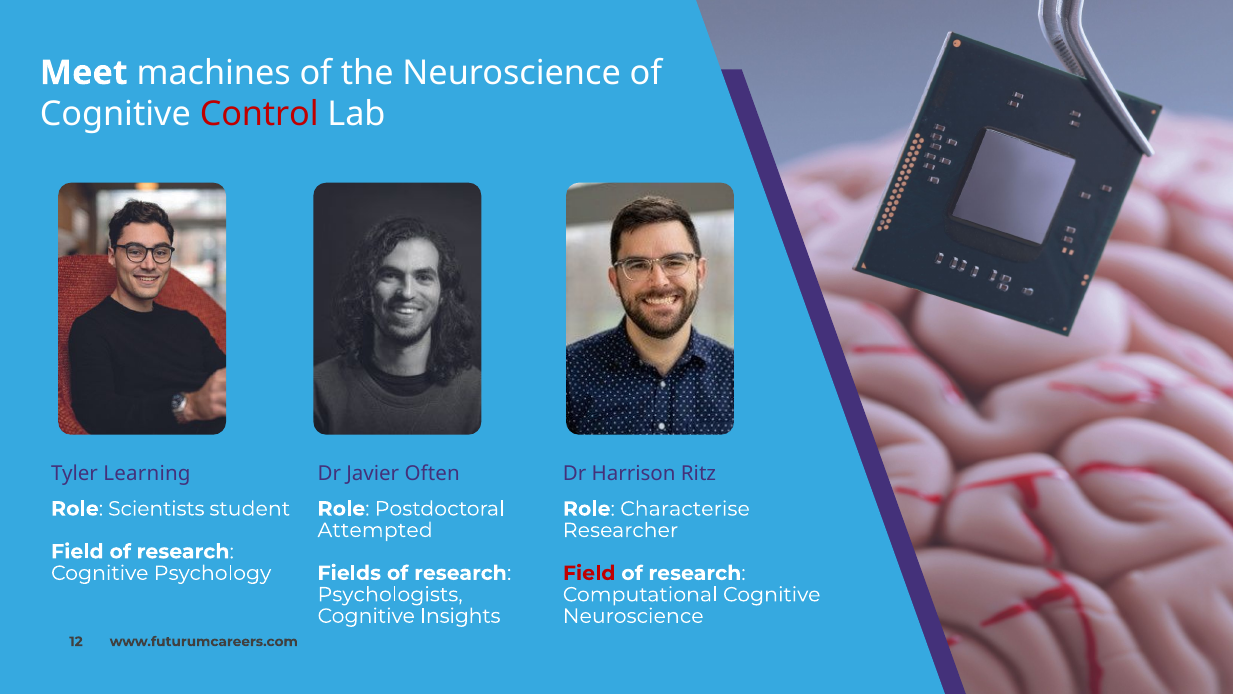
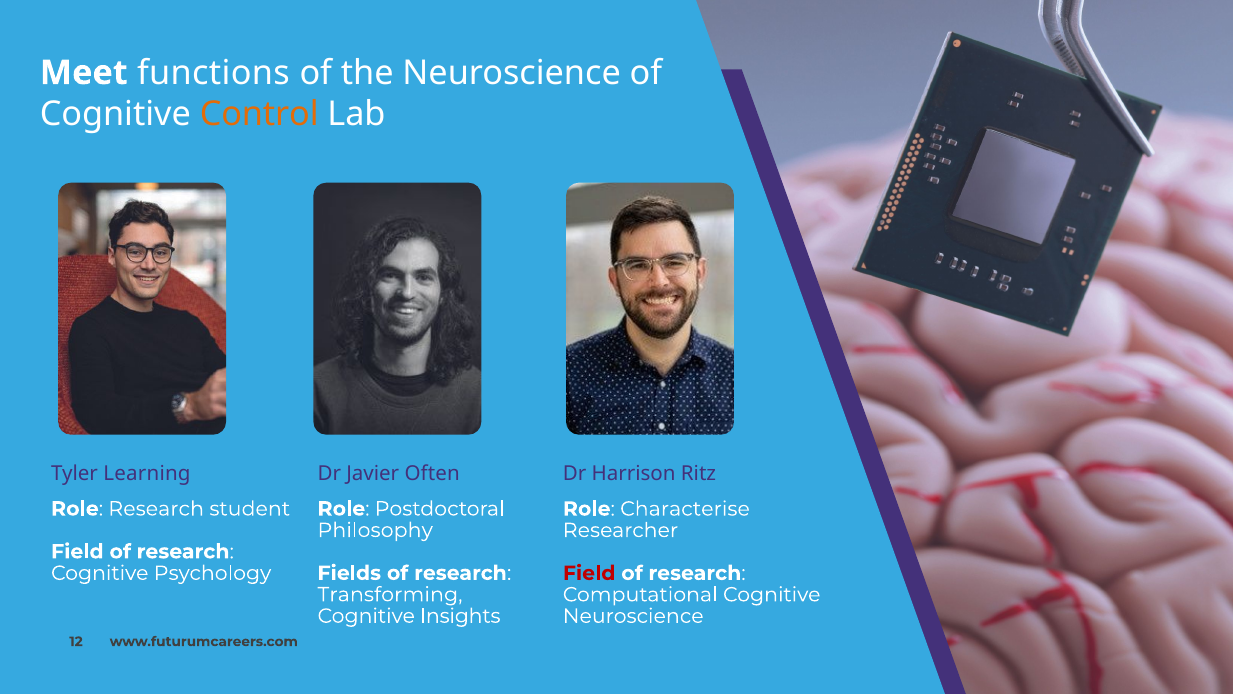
machines: machines -> functions
Control colour: red -> orange
Role Scientists: Scientists -> Research
Attempted: Attempted -> Philosophy
Psychologists: Psychologists -> Transforming
